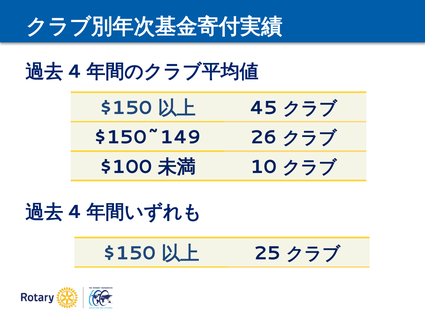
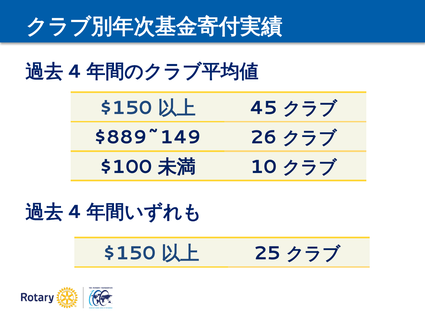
$150~149: $150~149 -> $889~149
